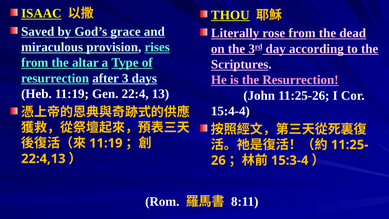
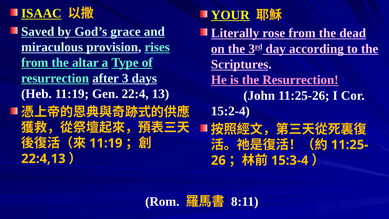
THOU: THOU -> YOUR
15:4-4: 15:4-4 -> 15:2-4
